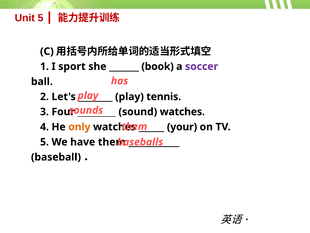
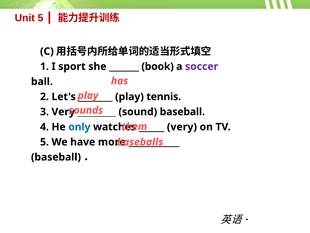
3 Four: Four -> Very
sound watches: watches -> baseball
only colour: orange -> blue
your at (182, 127): your -> very
have them: them -> more
